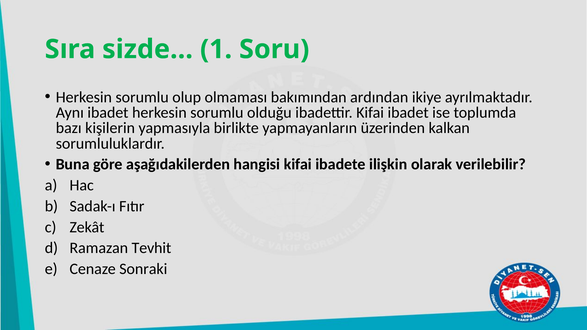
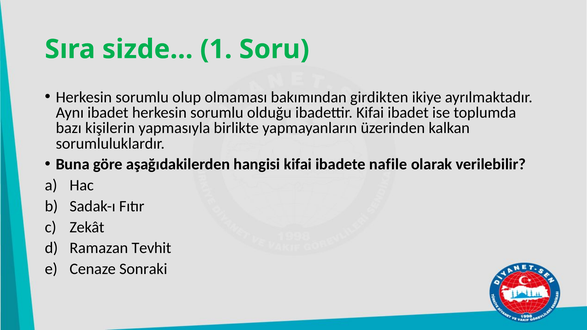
ardından: ardından -> girdikten
ilişkin: ilişkin -> nafile
